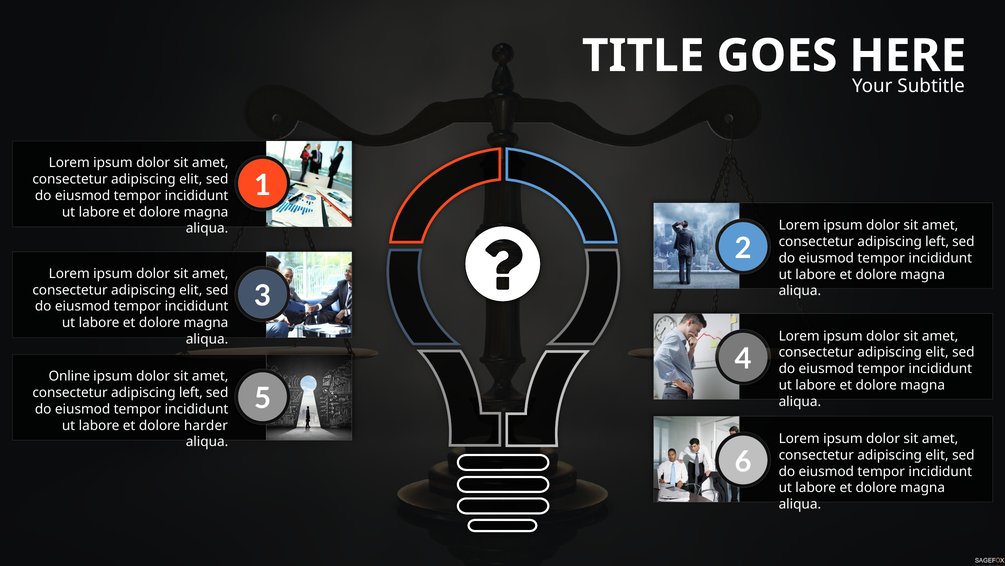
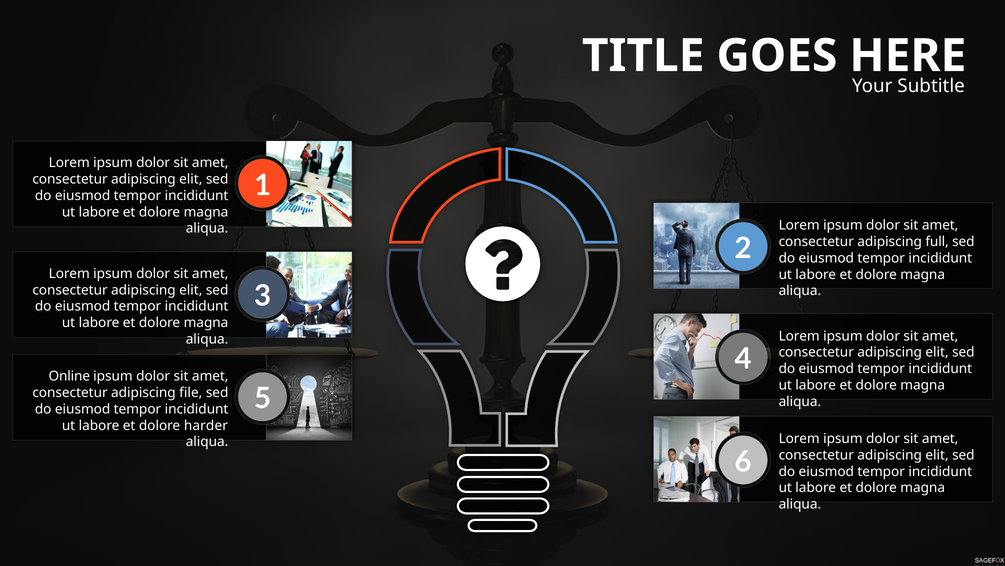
left at (937, 241): left -> full
left at (191, 392): left -> file
